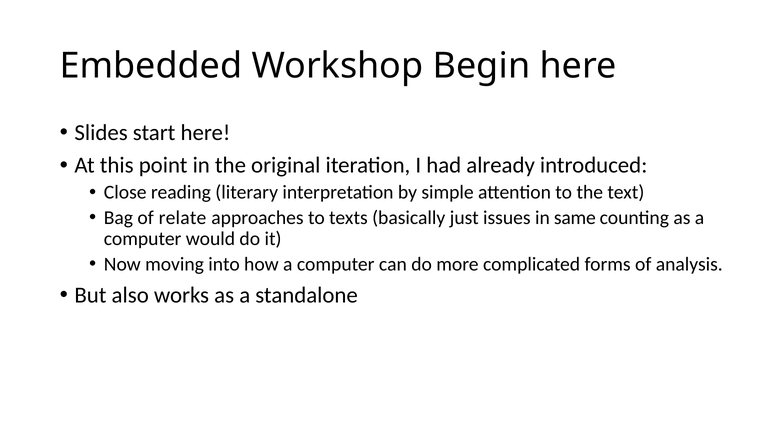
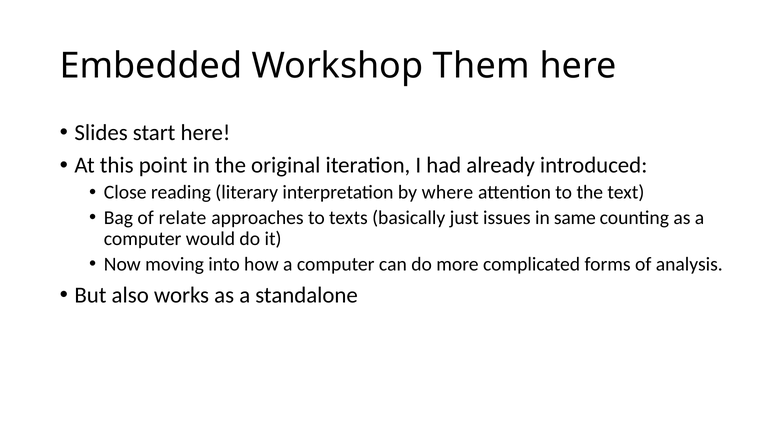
Begin: Begin -> Them
simple: simple -> where
